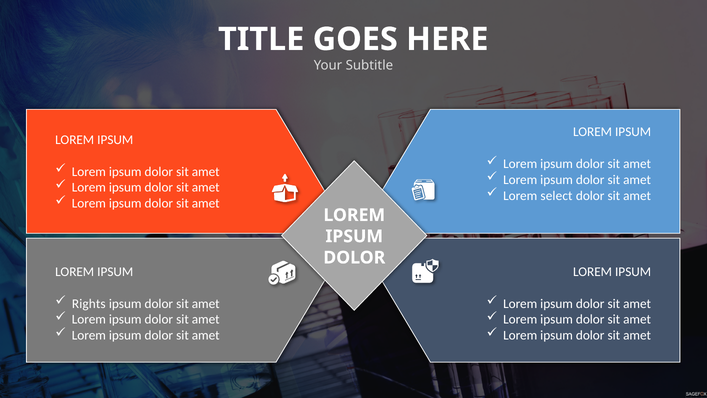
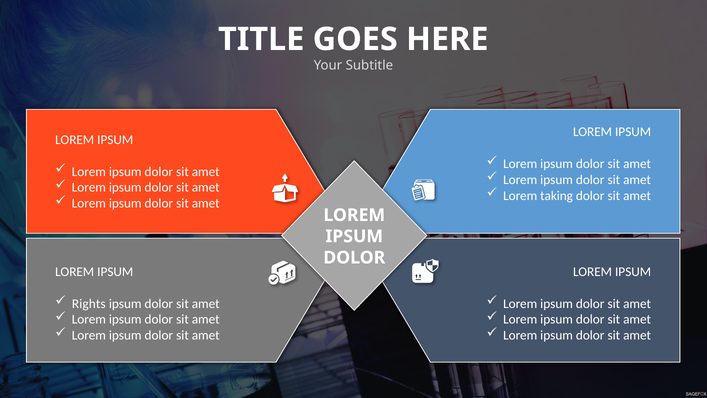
select: select -> taking
